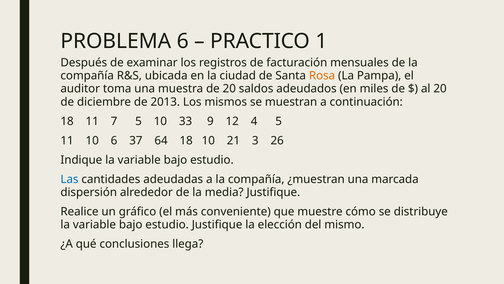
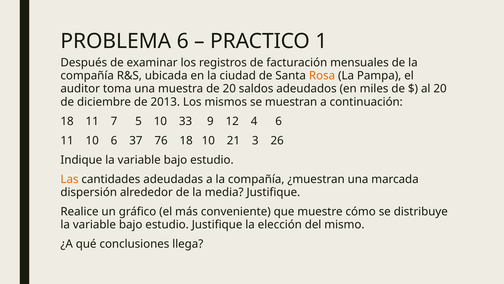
4 5: 5 -> 6
64: 64 -> 76
Las colour: blue -> orange
